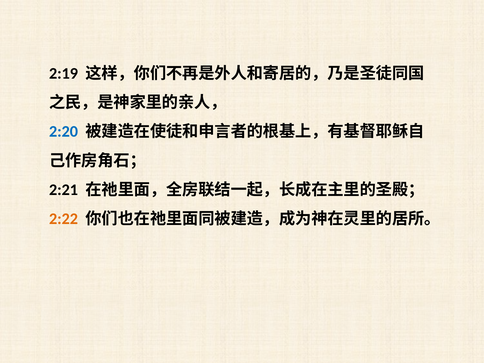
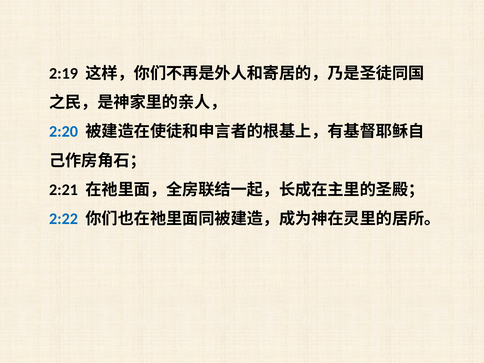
2:22 colour: orange -> blue
